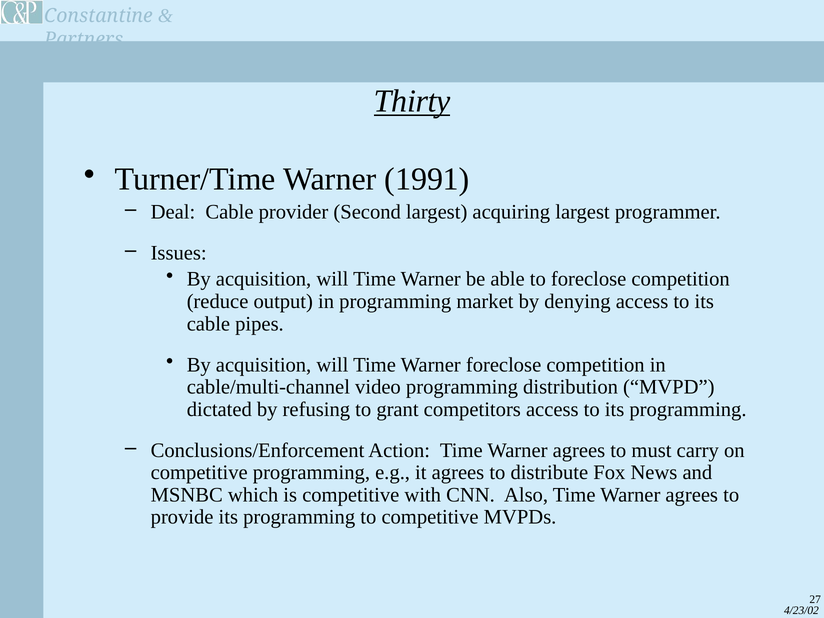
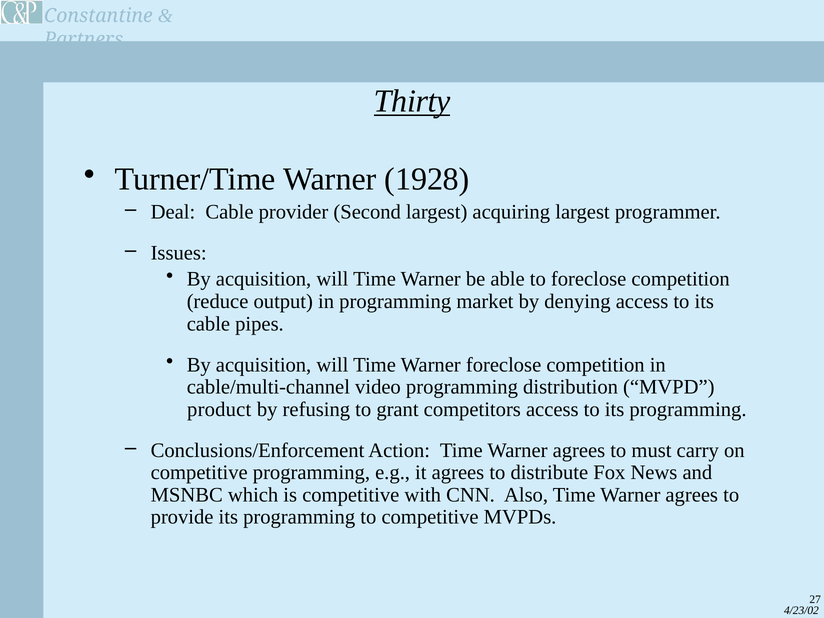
1991: 1991 -> 1928
dictated: dictated -> product
